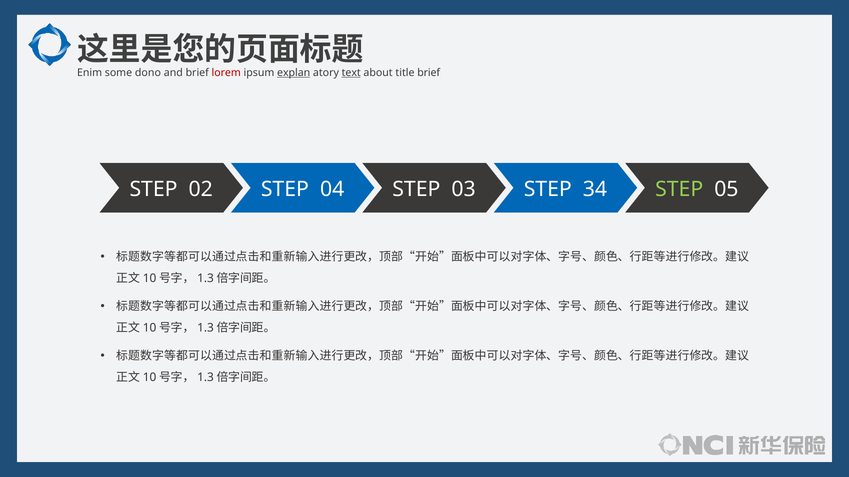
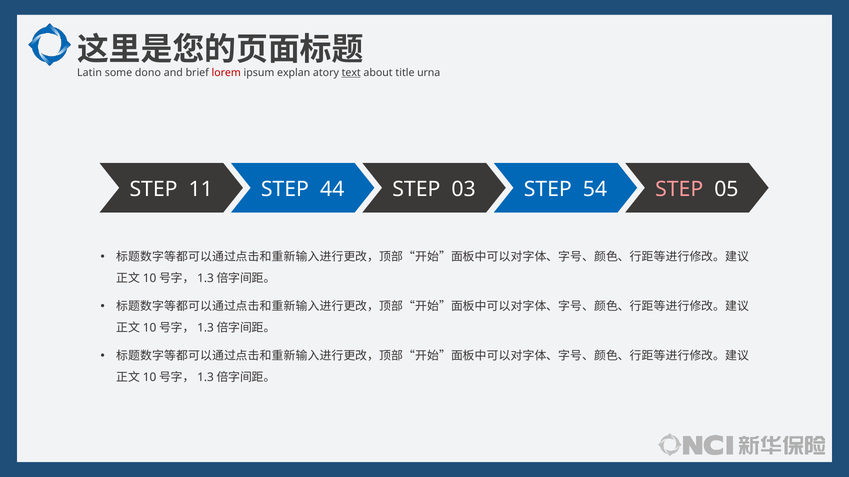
Enim: Enim -> Latin
explan underline: present -> none
title brief: brief -> urna
02: 02 -> 11
04: 04 -> 44
34: 34 -> 54
STEP at (679, 189) colour: light green -> pink
